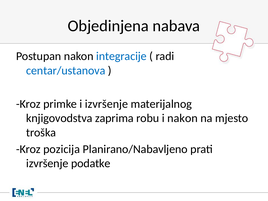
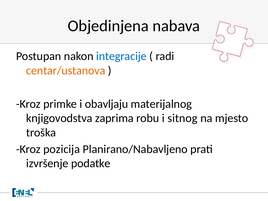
centar/ustanova colour: blue -> orange
i izvršenje: izvršenje -> obavljaju
i nakon: nakon -> sitnog
